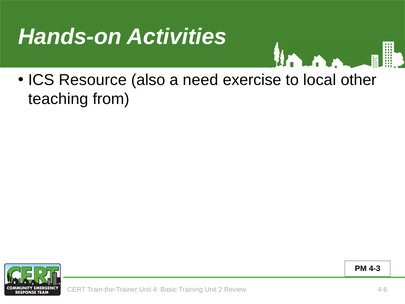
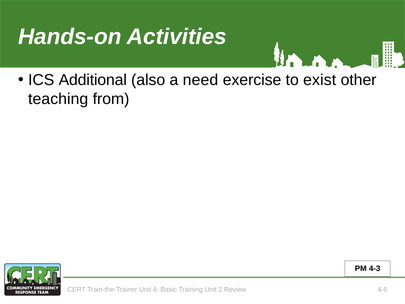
Resource: Resource -> Additional
local: local -> exist
